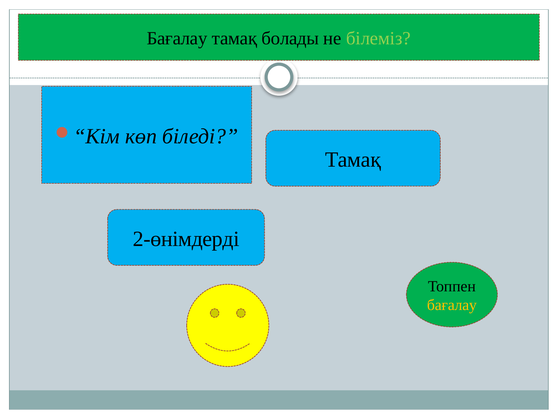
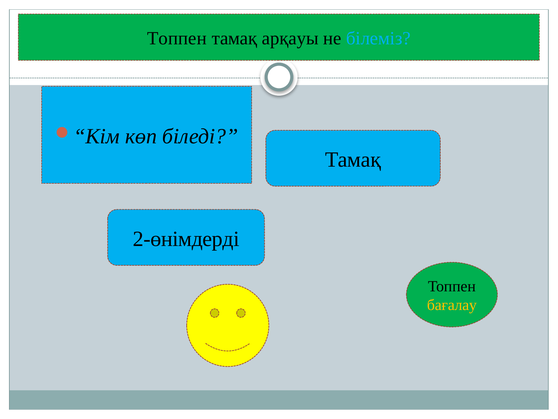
Бағалау at (177, 38): Бағалау -> Топпен
болады: болады -> арқауы
білеміз colour: light green -> light blue
